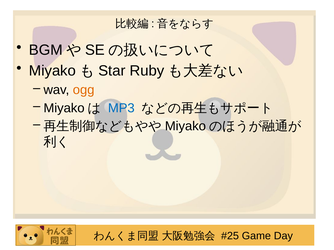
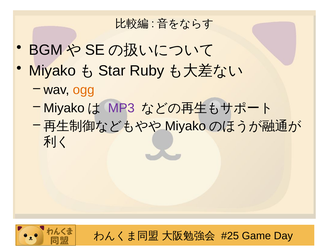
MP3 colour: blue -> purple
